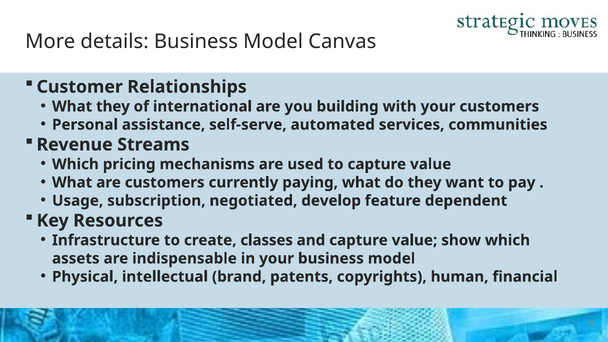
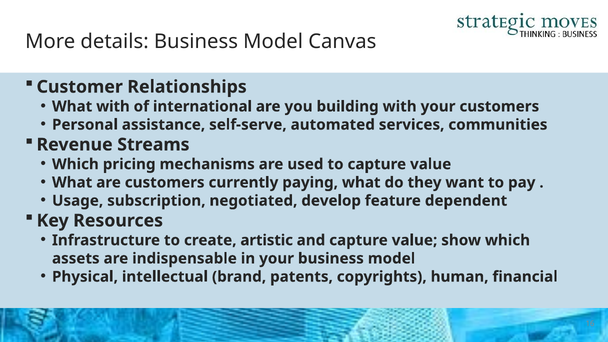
What they: they -> with
classes: classes -> artistic
